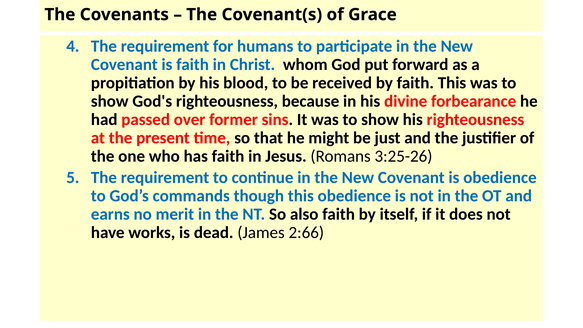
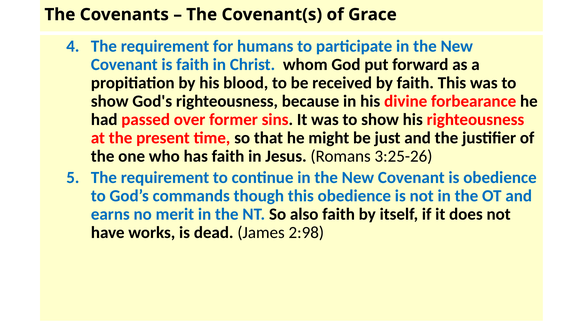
2:66: 2:66 -> 2:98
